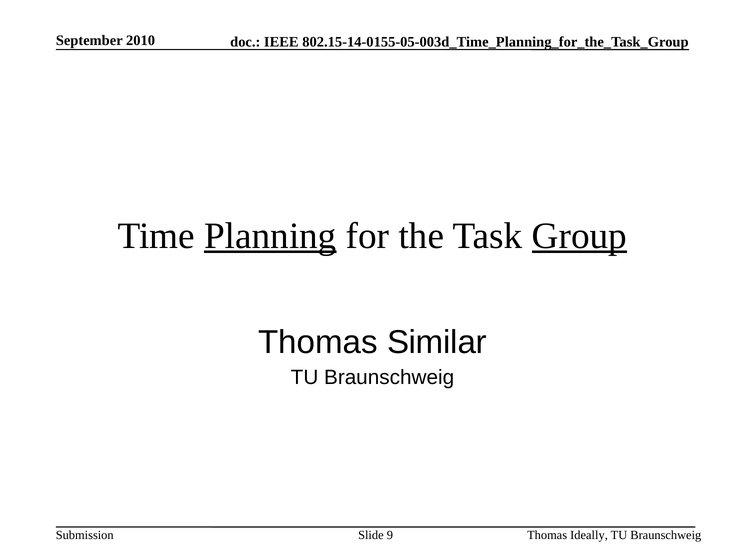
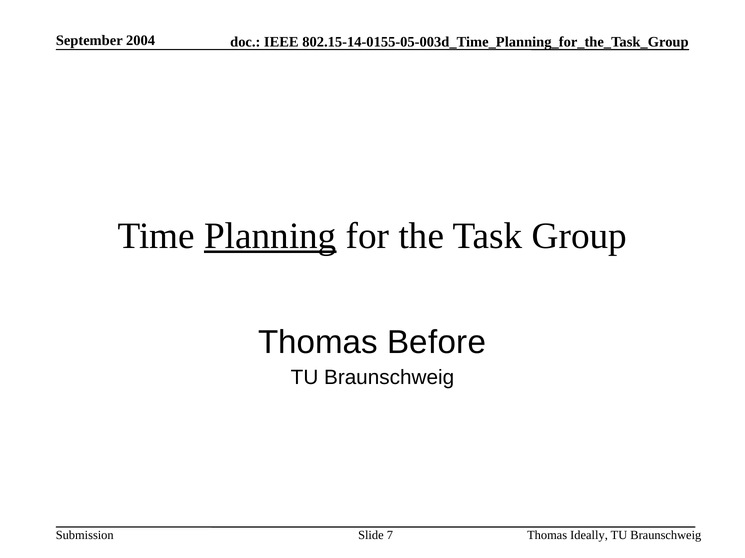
2010: 2010 -> 2004
Group underline: present -> none
Similar: Similar -> Before
9: 9 -> 7
